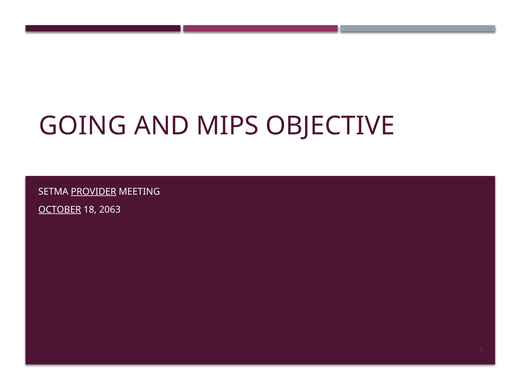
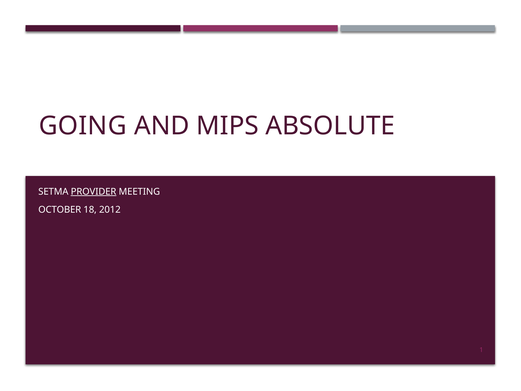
OBJECTIVE: OBJECTIVE -> ABSOLUTE
OCTOBER underline: present -> none
2063: 2063 -> 2012
